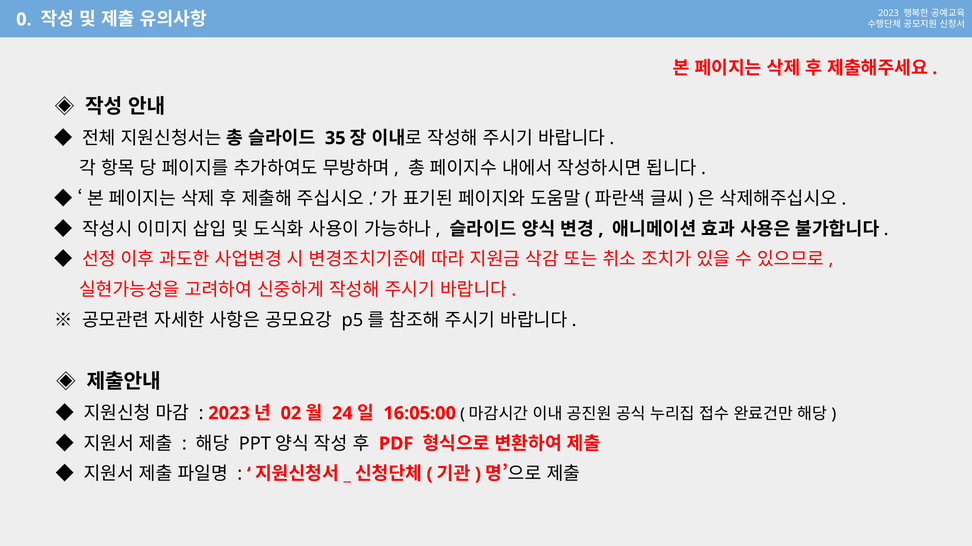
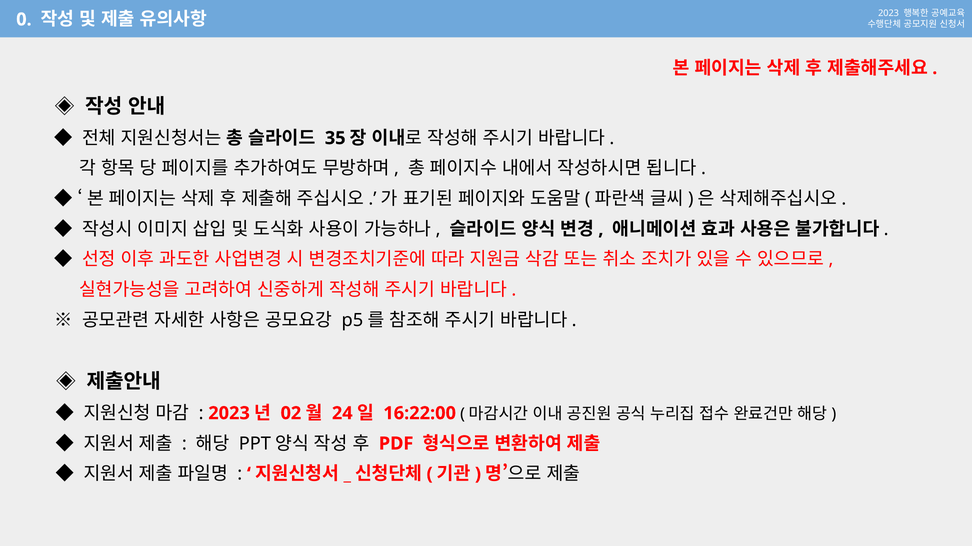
16:05:00: 16:05:00 -> 16:22:00
